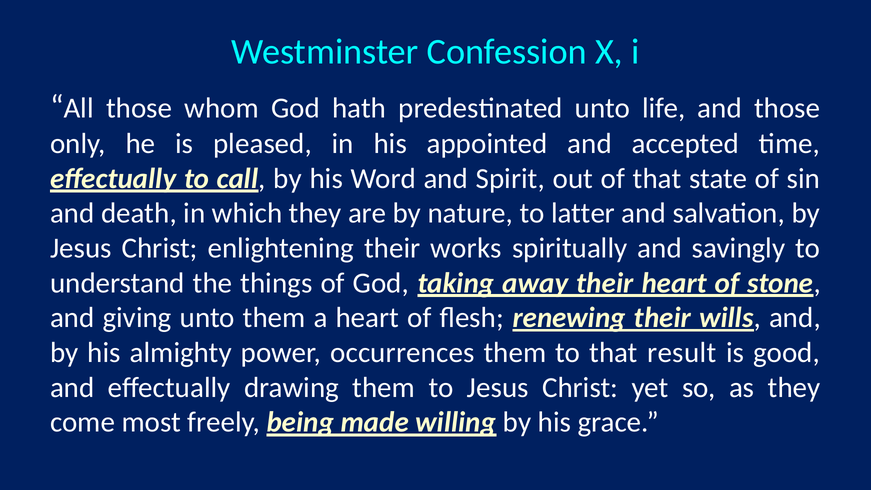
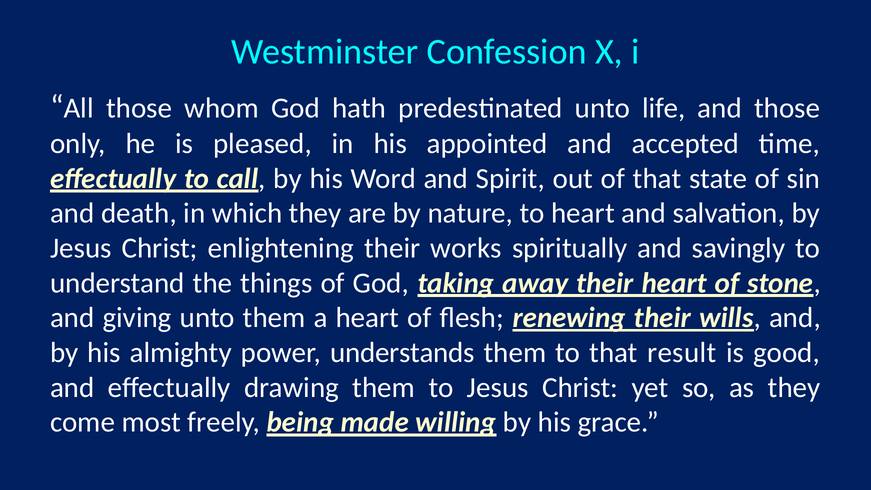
to latter: latter -> heart
occurrences: occurrences -> understands
